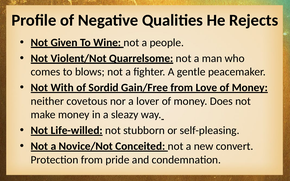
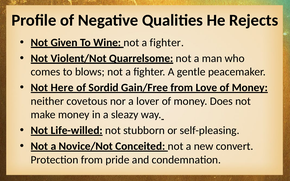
Wine not a people: people -> fighter
With: With -> Here
